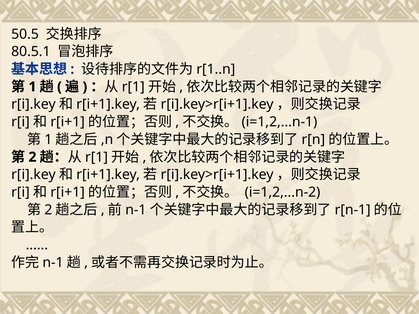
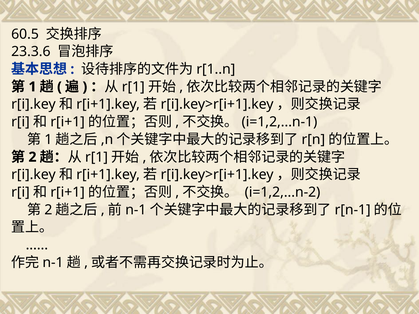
50.5: 50.5 -> 60.5
80.5.1: 80.5.1 -> 23.3.6
